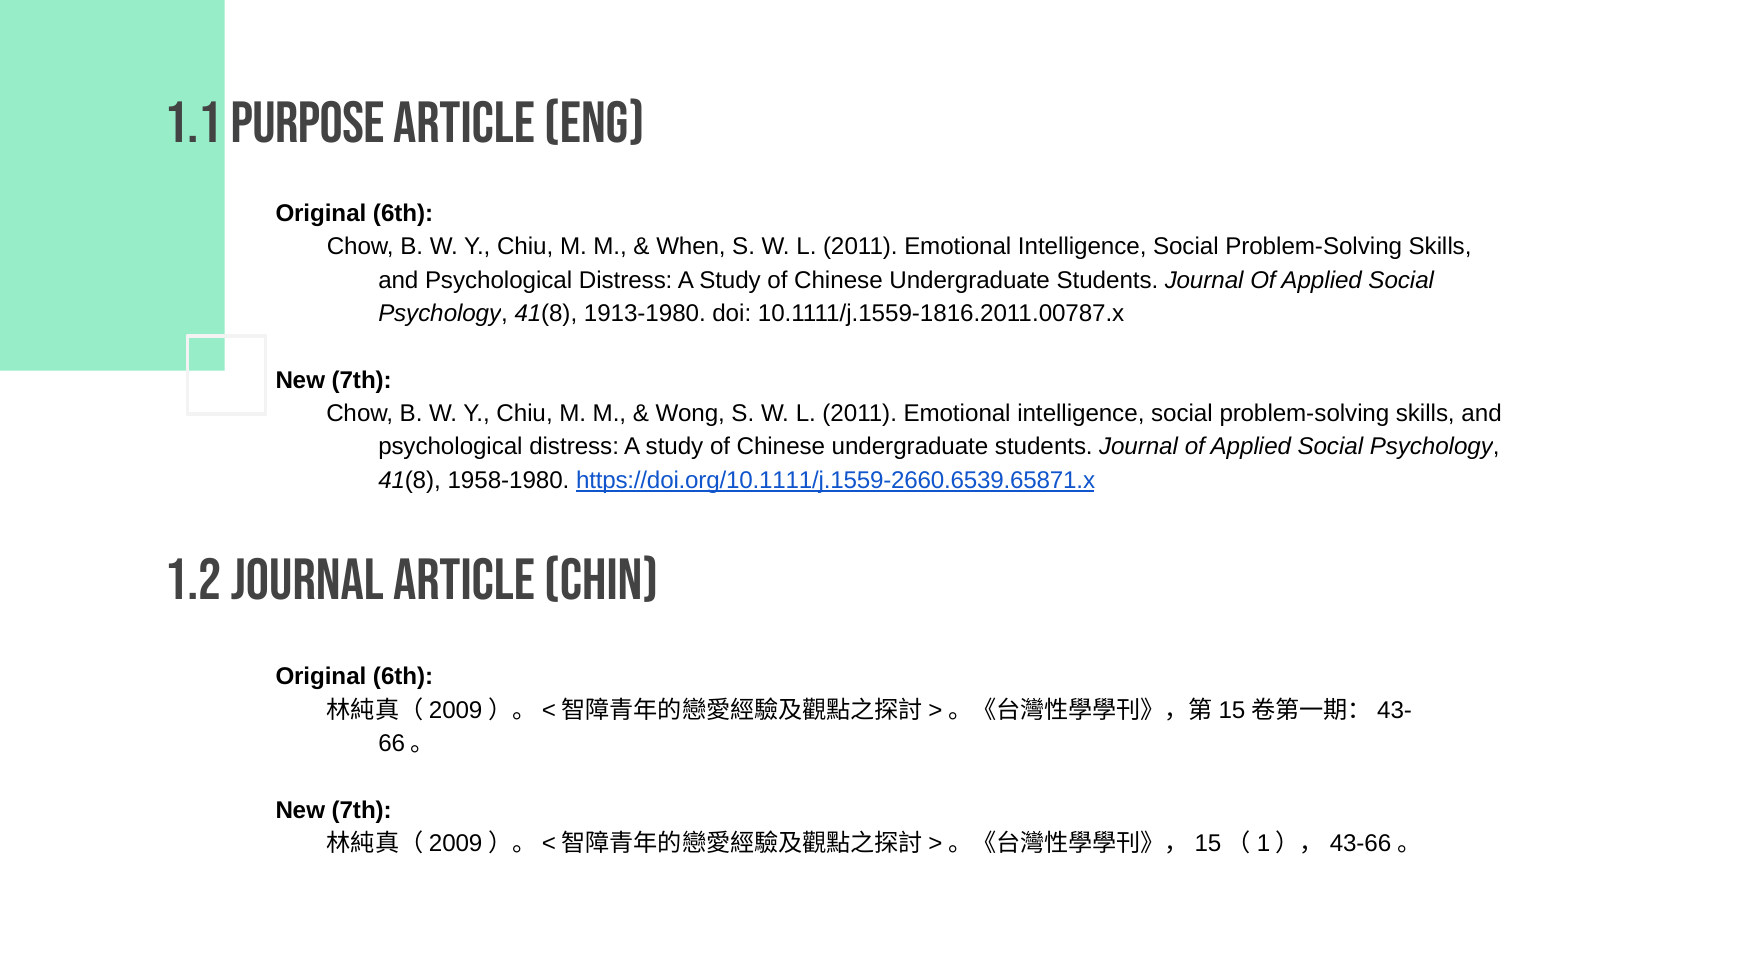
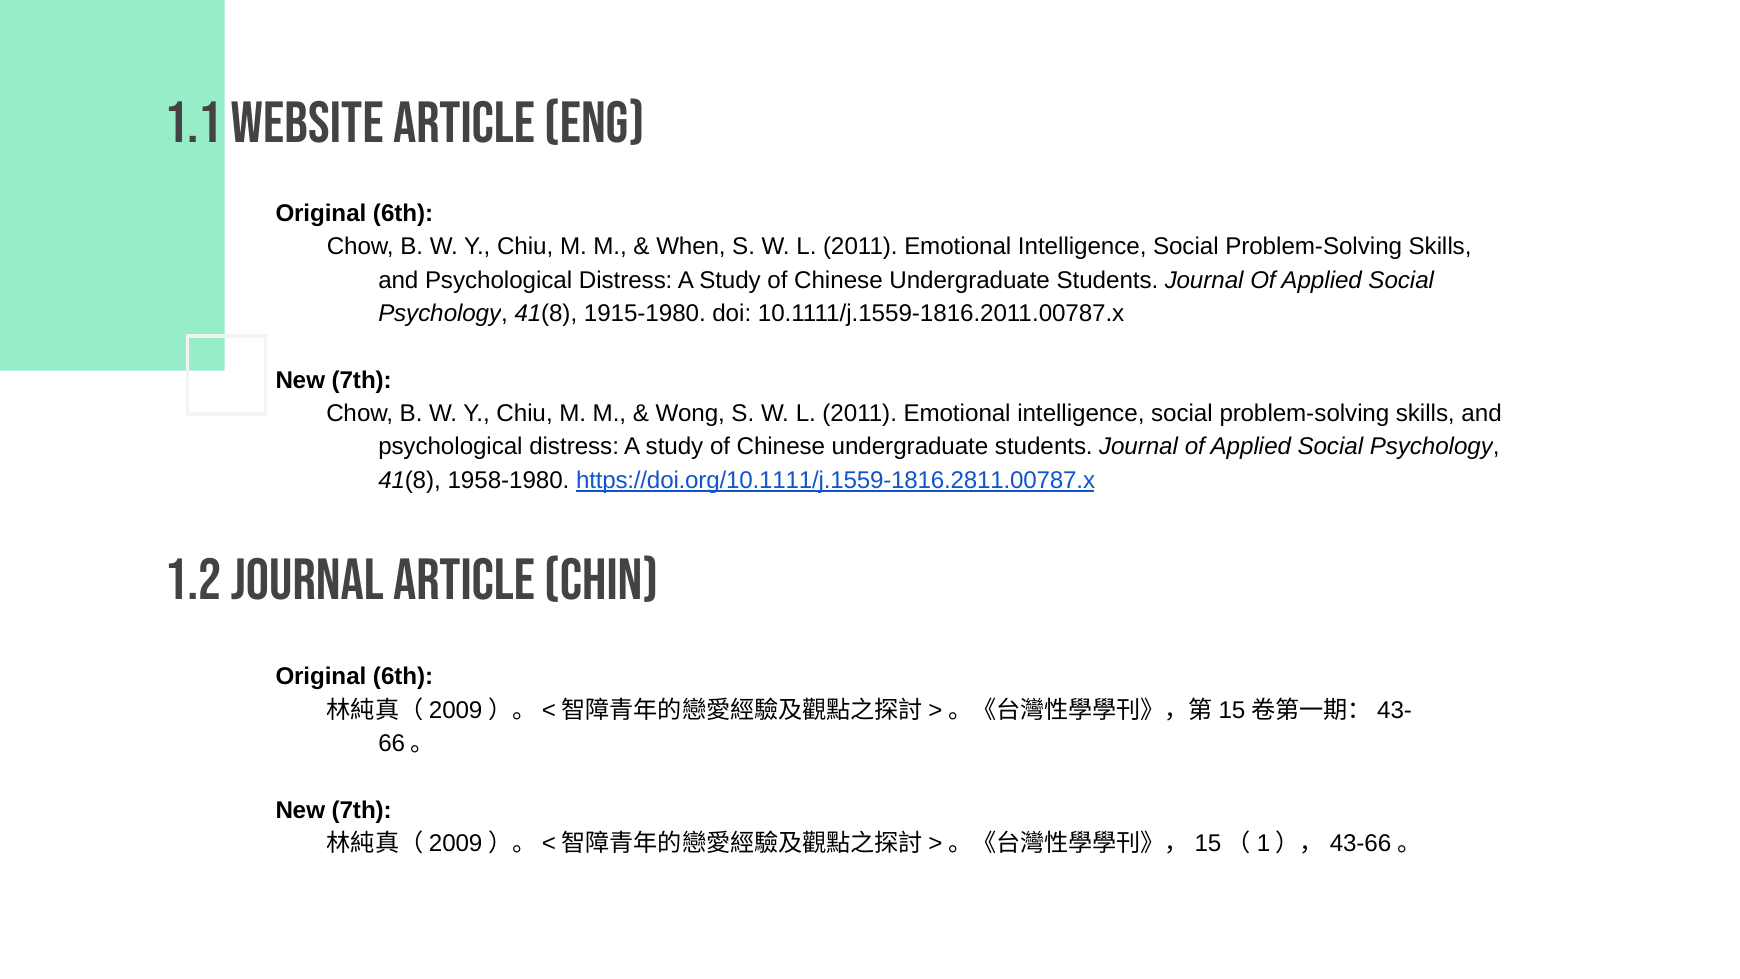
Purpose: Purpose -> Website
1913-1980: 1913-1980 -> 1915-1980
https://doi.org/10.1111/j.1559-2660.6539.65871.x: https://doi.org/10.1111/j.1559-2660.6539.65871.x -> https://doi.org/10.1111/j.1559-1816.2811.00787.x
